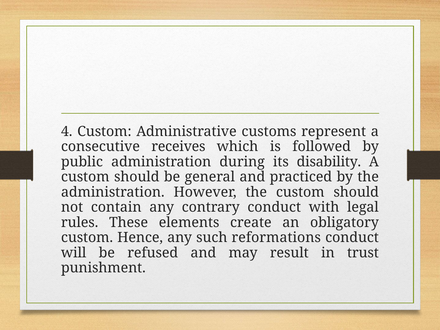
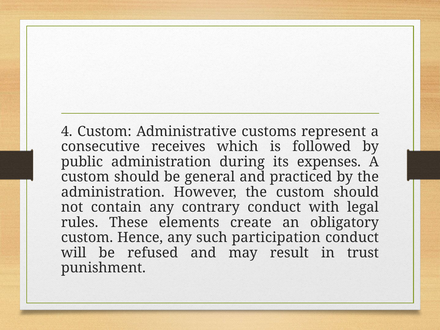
disability: disability -> expenses
reformations: reformations -> participation
